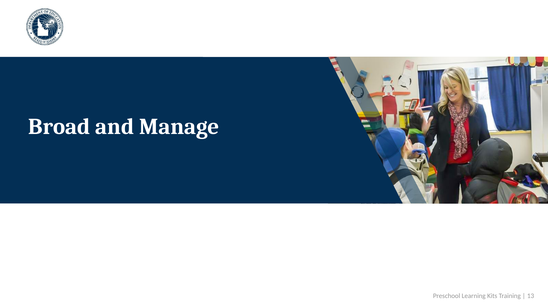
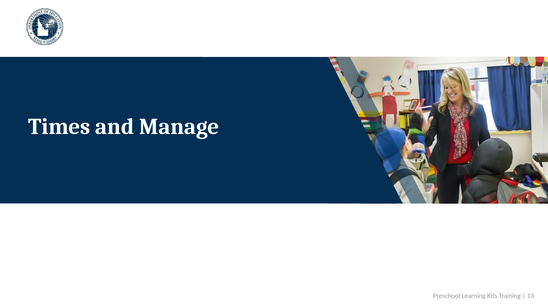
Broad: Broad -> Times
